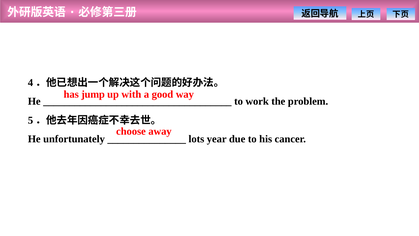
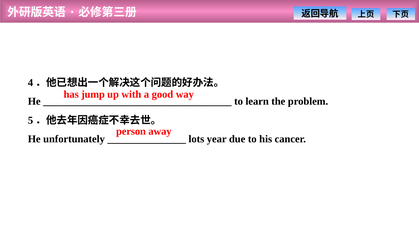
work: work -> learn
choose: choose -> person
